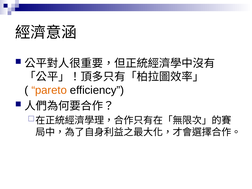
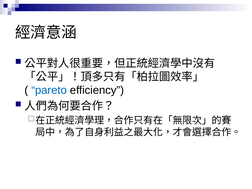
pareto colour: orange -> blue
